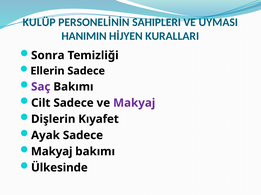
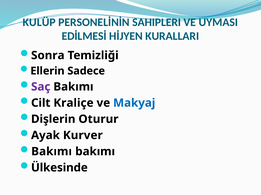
HANIMIN: HANIMIN -> EDİLMESİ
Cilt Sadece: Sadece -> Kraliçe
Makyaj at (134, 103) colour: purple -> blue
Kıyafet: Kıyafet -> Oturur
Ayak Sadece: Sadece -> Kurver
Makyaj at (52, 152): Makyaj -> Bakımı
